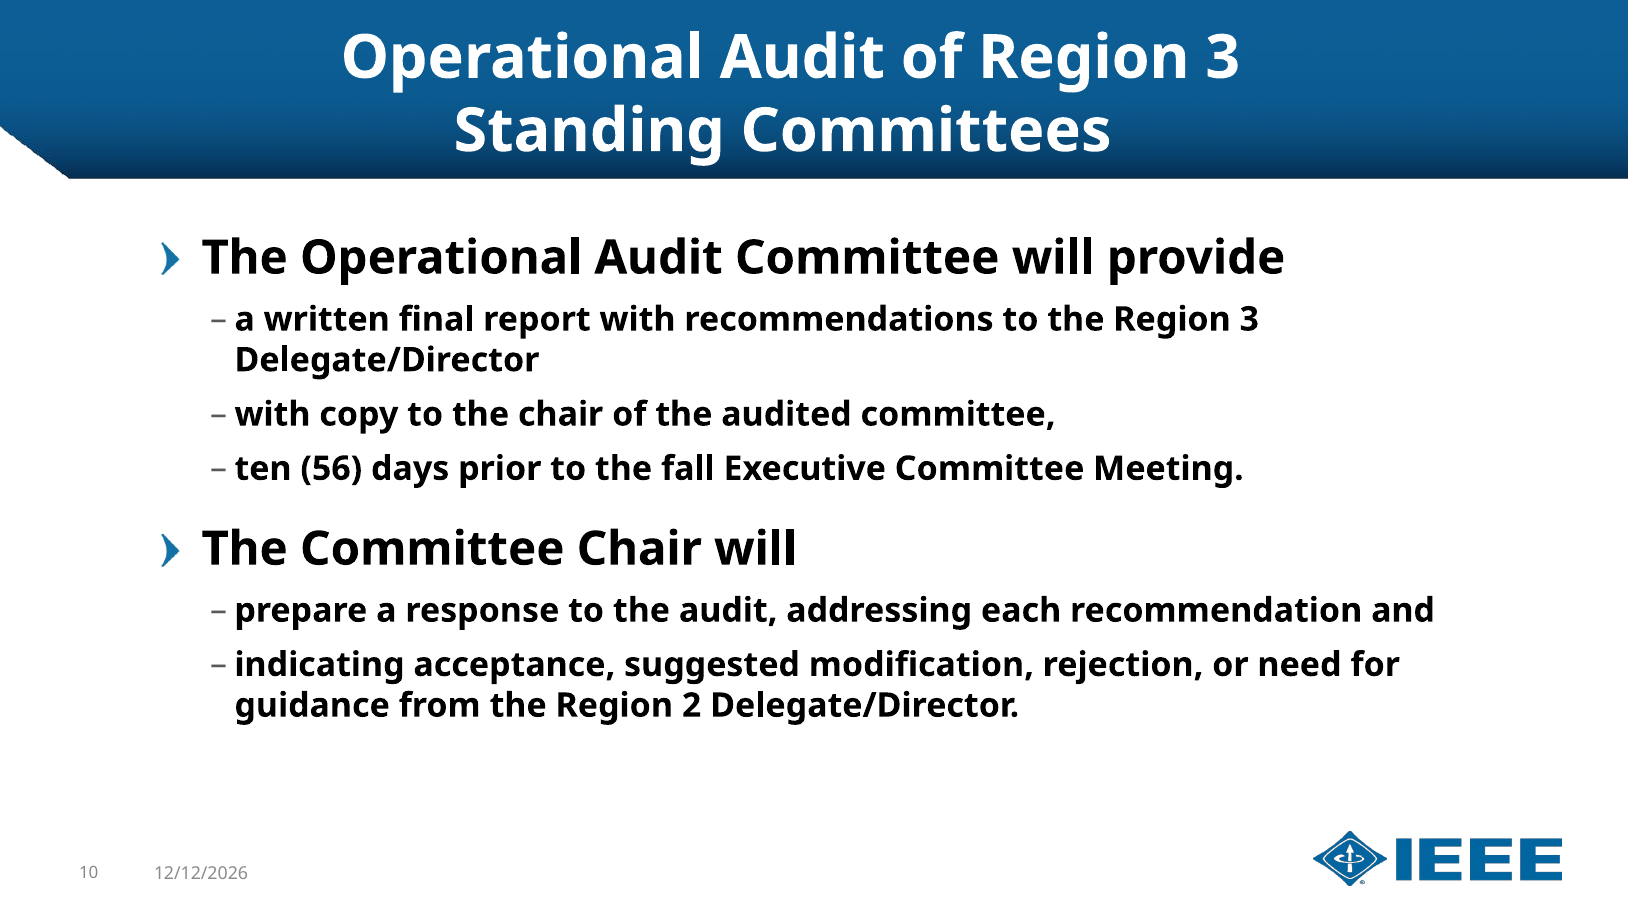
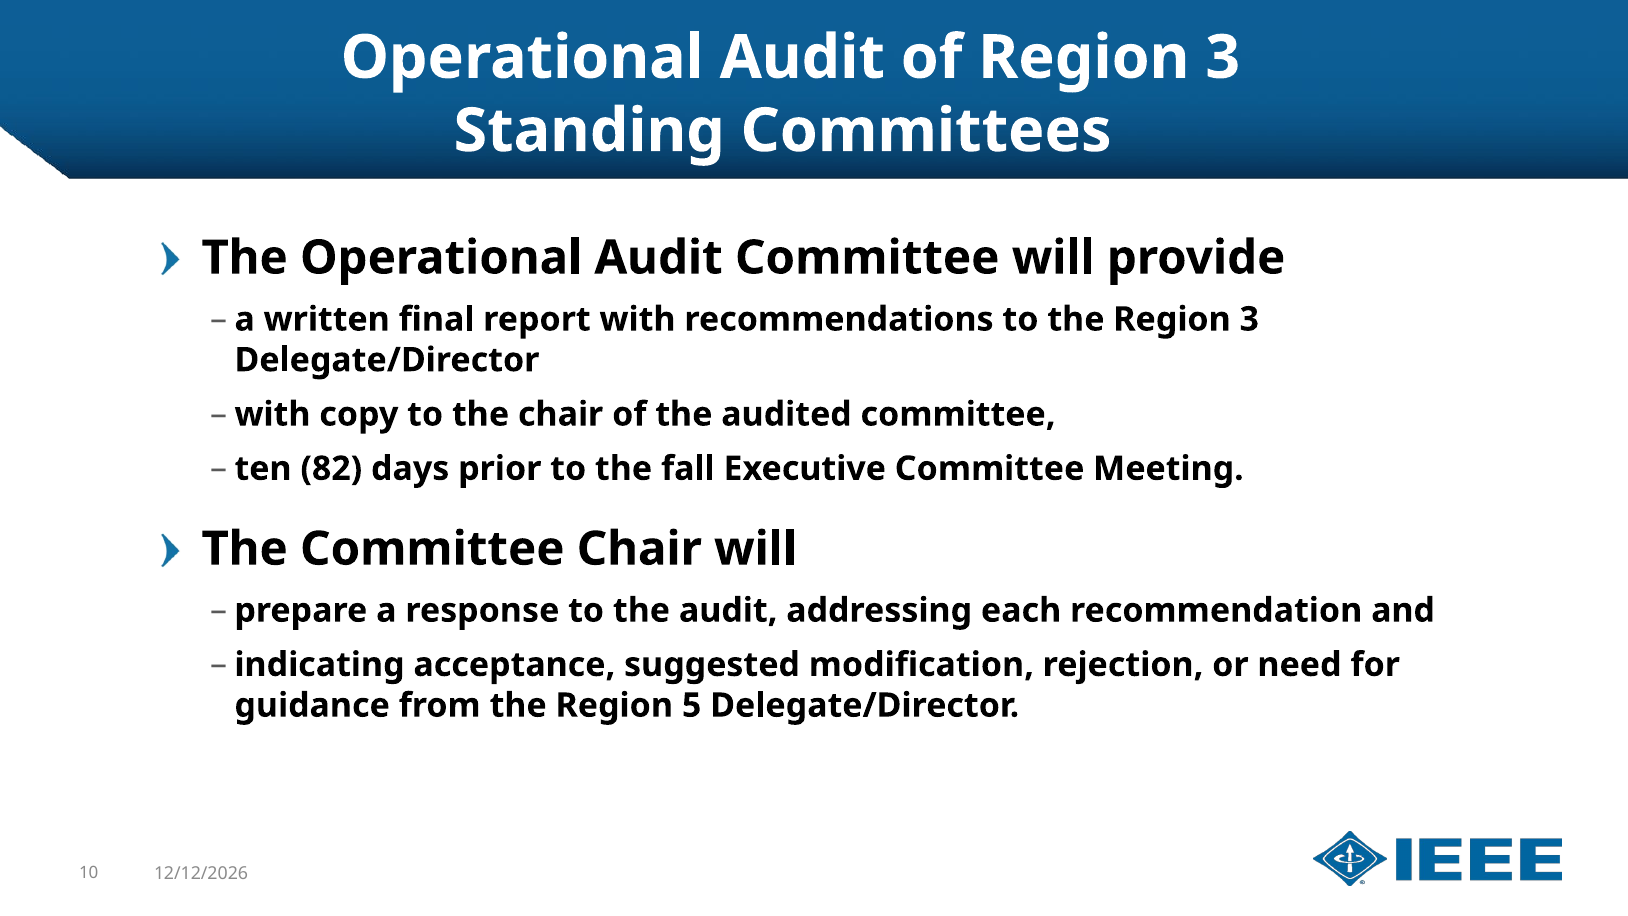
56: 56 -> 82
2: 2 -> 5
